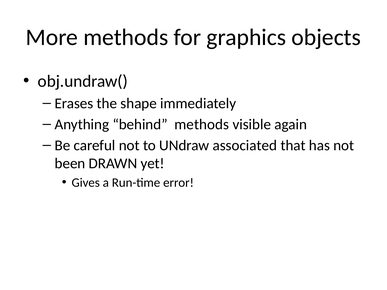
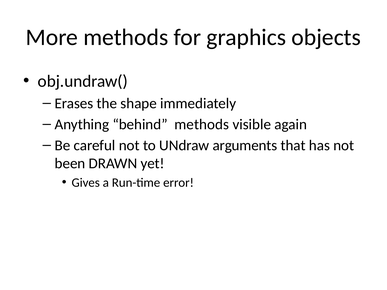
associated: associated -> arguments
